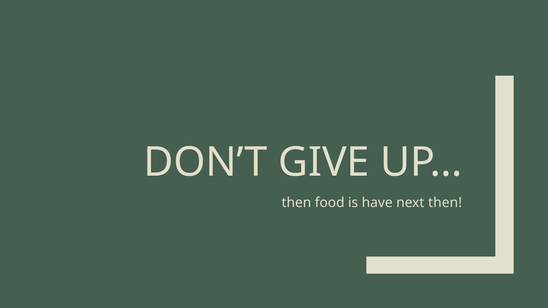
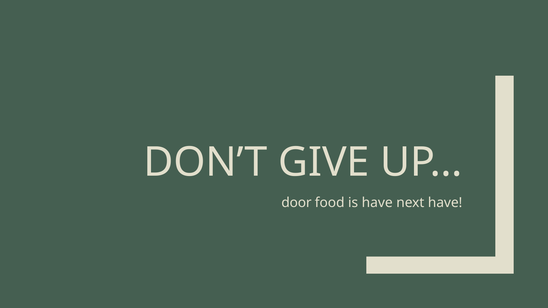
then at (296, 203): then -> door
next then: then -> have
